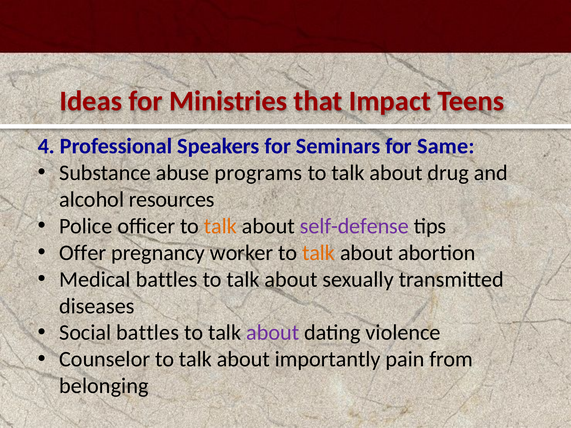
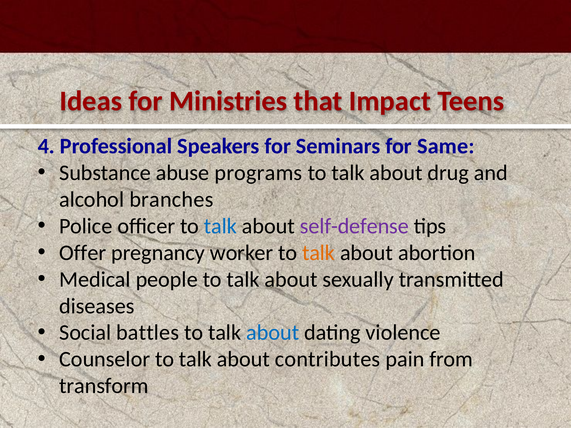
resources: resources -> branches
talk at (220, 226) colour: orange -> blue
Medical battles: battles -> people
about at (273, 333) colour: purple -> blue
importantly: importantly -> contributes
belonging: belonging -> transform
